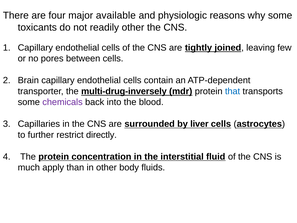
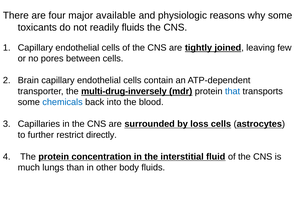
readily other: other -> fluids
chemicals colour: purple -> blue
liver: liver -> loss
apply: apply -> lungs
